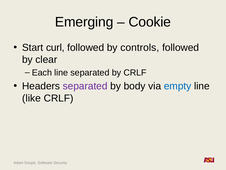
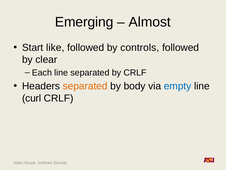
Cookie: Cookie -> Almost
curl: curl -> like
separated at (85, 86) colour: purple -> orange
like: like -> curl
